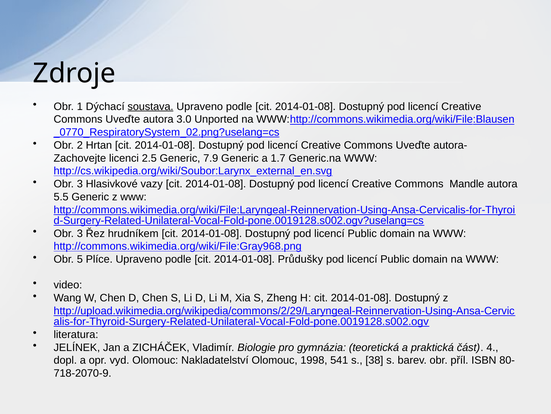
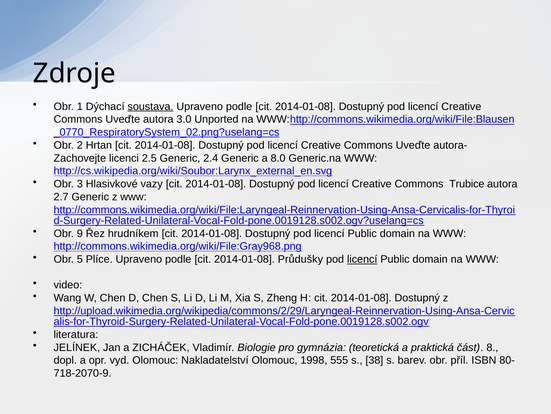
7.9: 7.9 -> 2.4
1.7: 1.7 -> 8.0
Mandle: Mandle -> Trubice
5.5: 5.5 -> 2.7
3 at (80, 233): 3 -> 9
licencí at (362, 259) underline: none -> present
4: 4 -> 8
541: 541 -> 555
